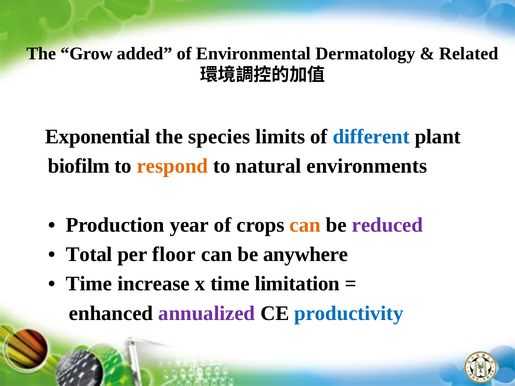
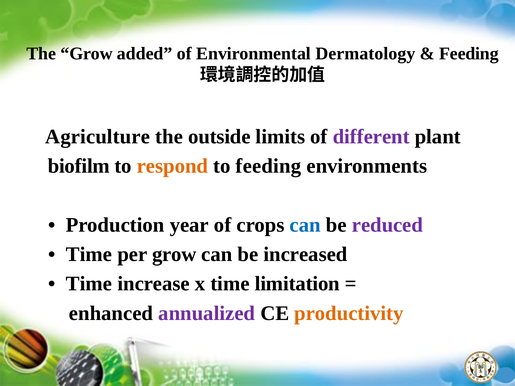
Related at (469, 54): Related -> Feeding
Exponential: Exponential -> Agriculture
species: species -> outside
different colour: blue -> purple
to natural: natural -> feeding
can at (305, 225) colour: orange -> blue
Total at (89, 255): Total -> Time
per floor: floor -> grow
anywhere: anywhere -> increased
productivity colour: blue -> orange
